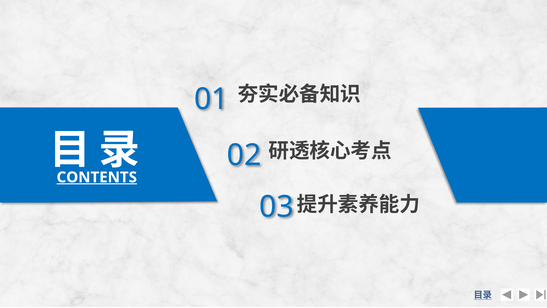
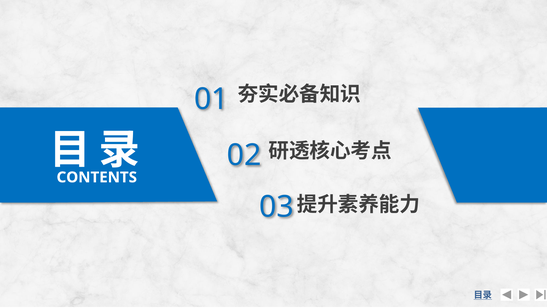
CONTENTS underline: present -> none
